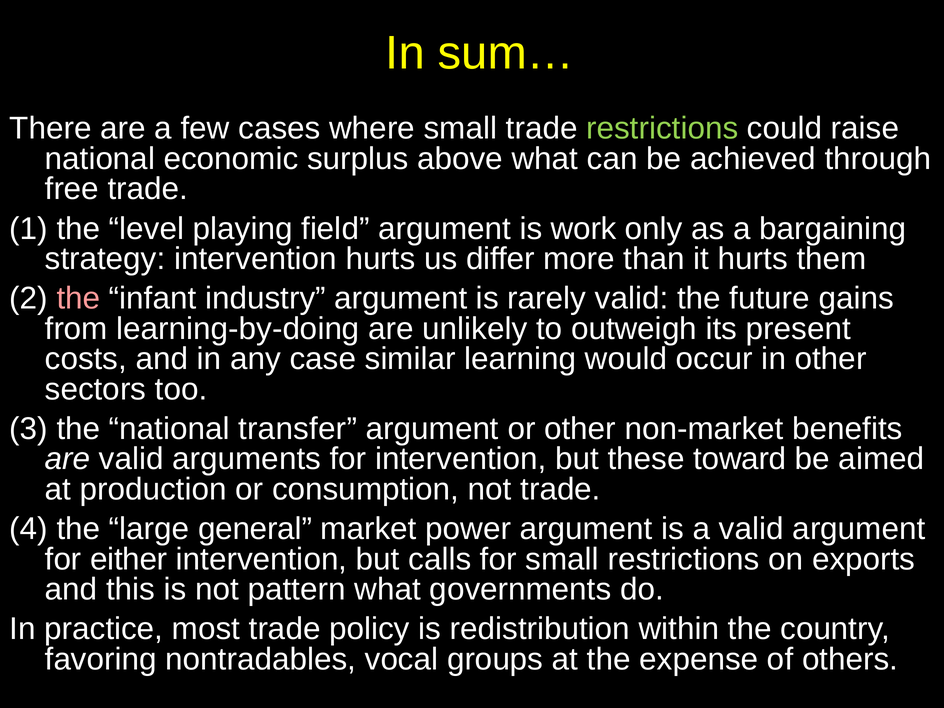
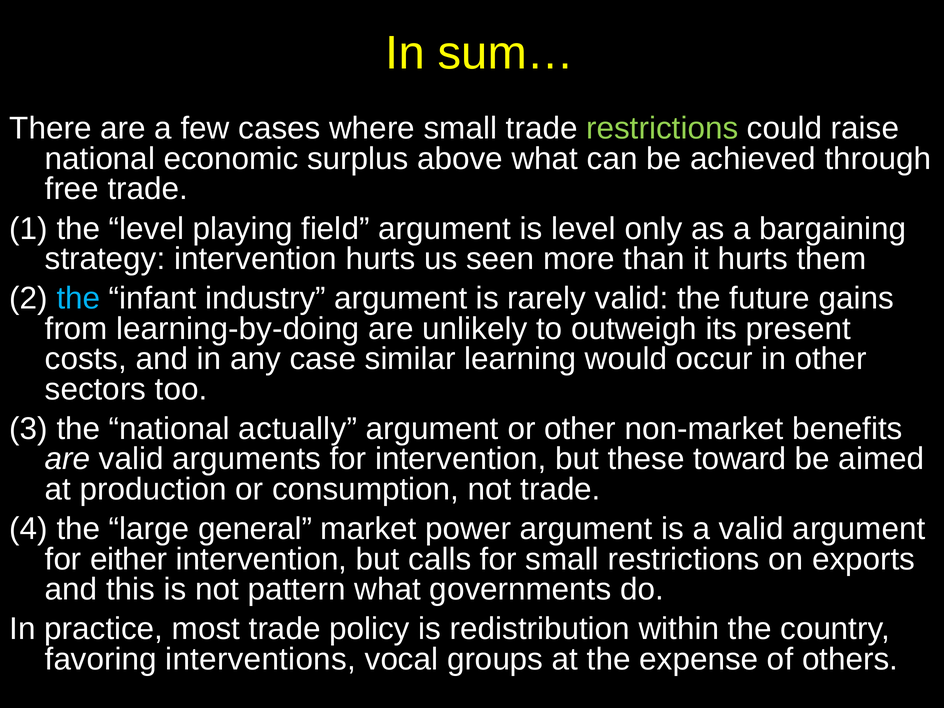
is work: work -> level
differ: differ -> seen
the at (78, 299) colour: pink -> light blue
transfer: transfer -> actually
nontradables: nontradables -> interventions
